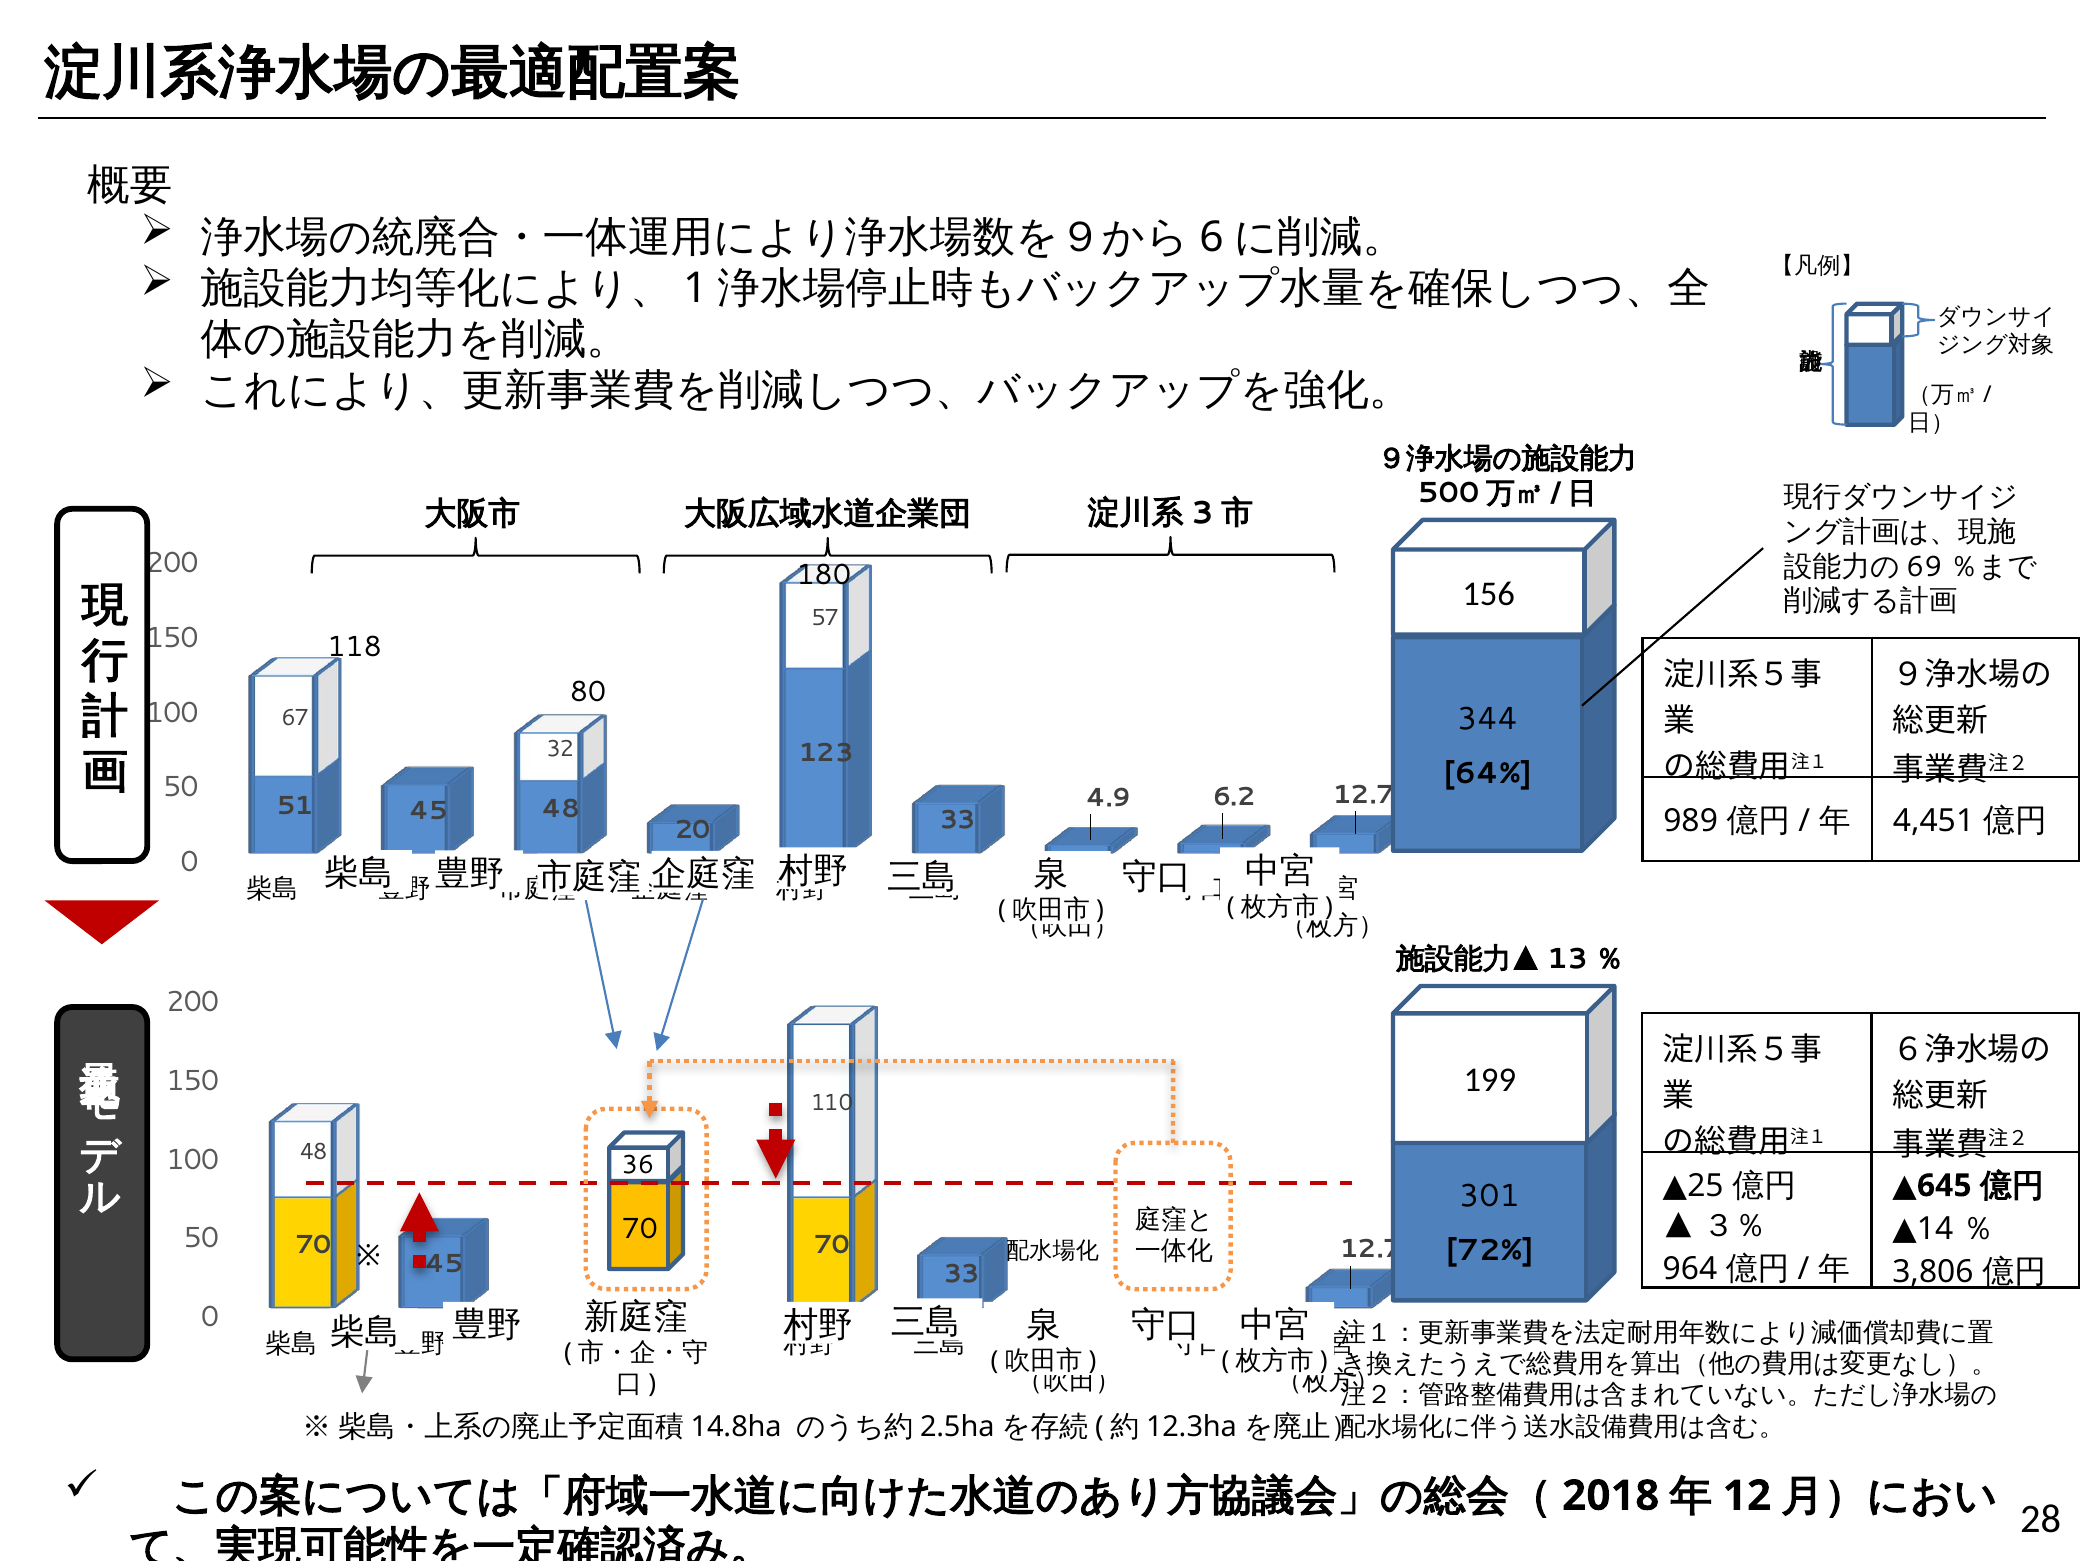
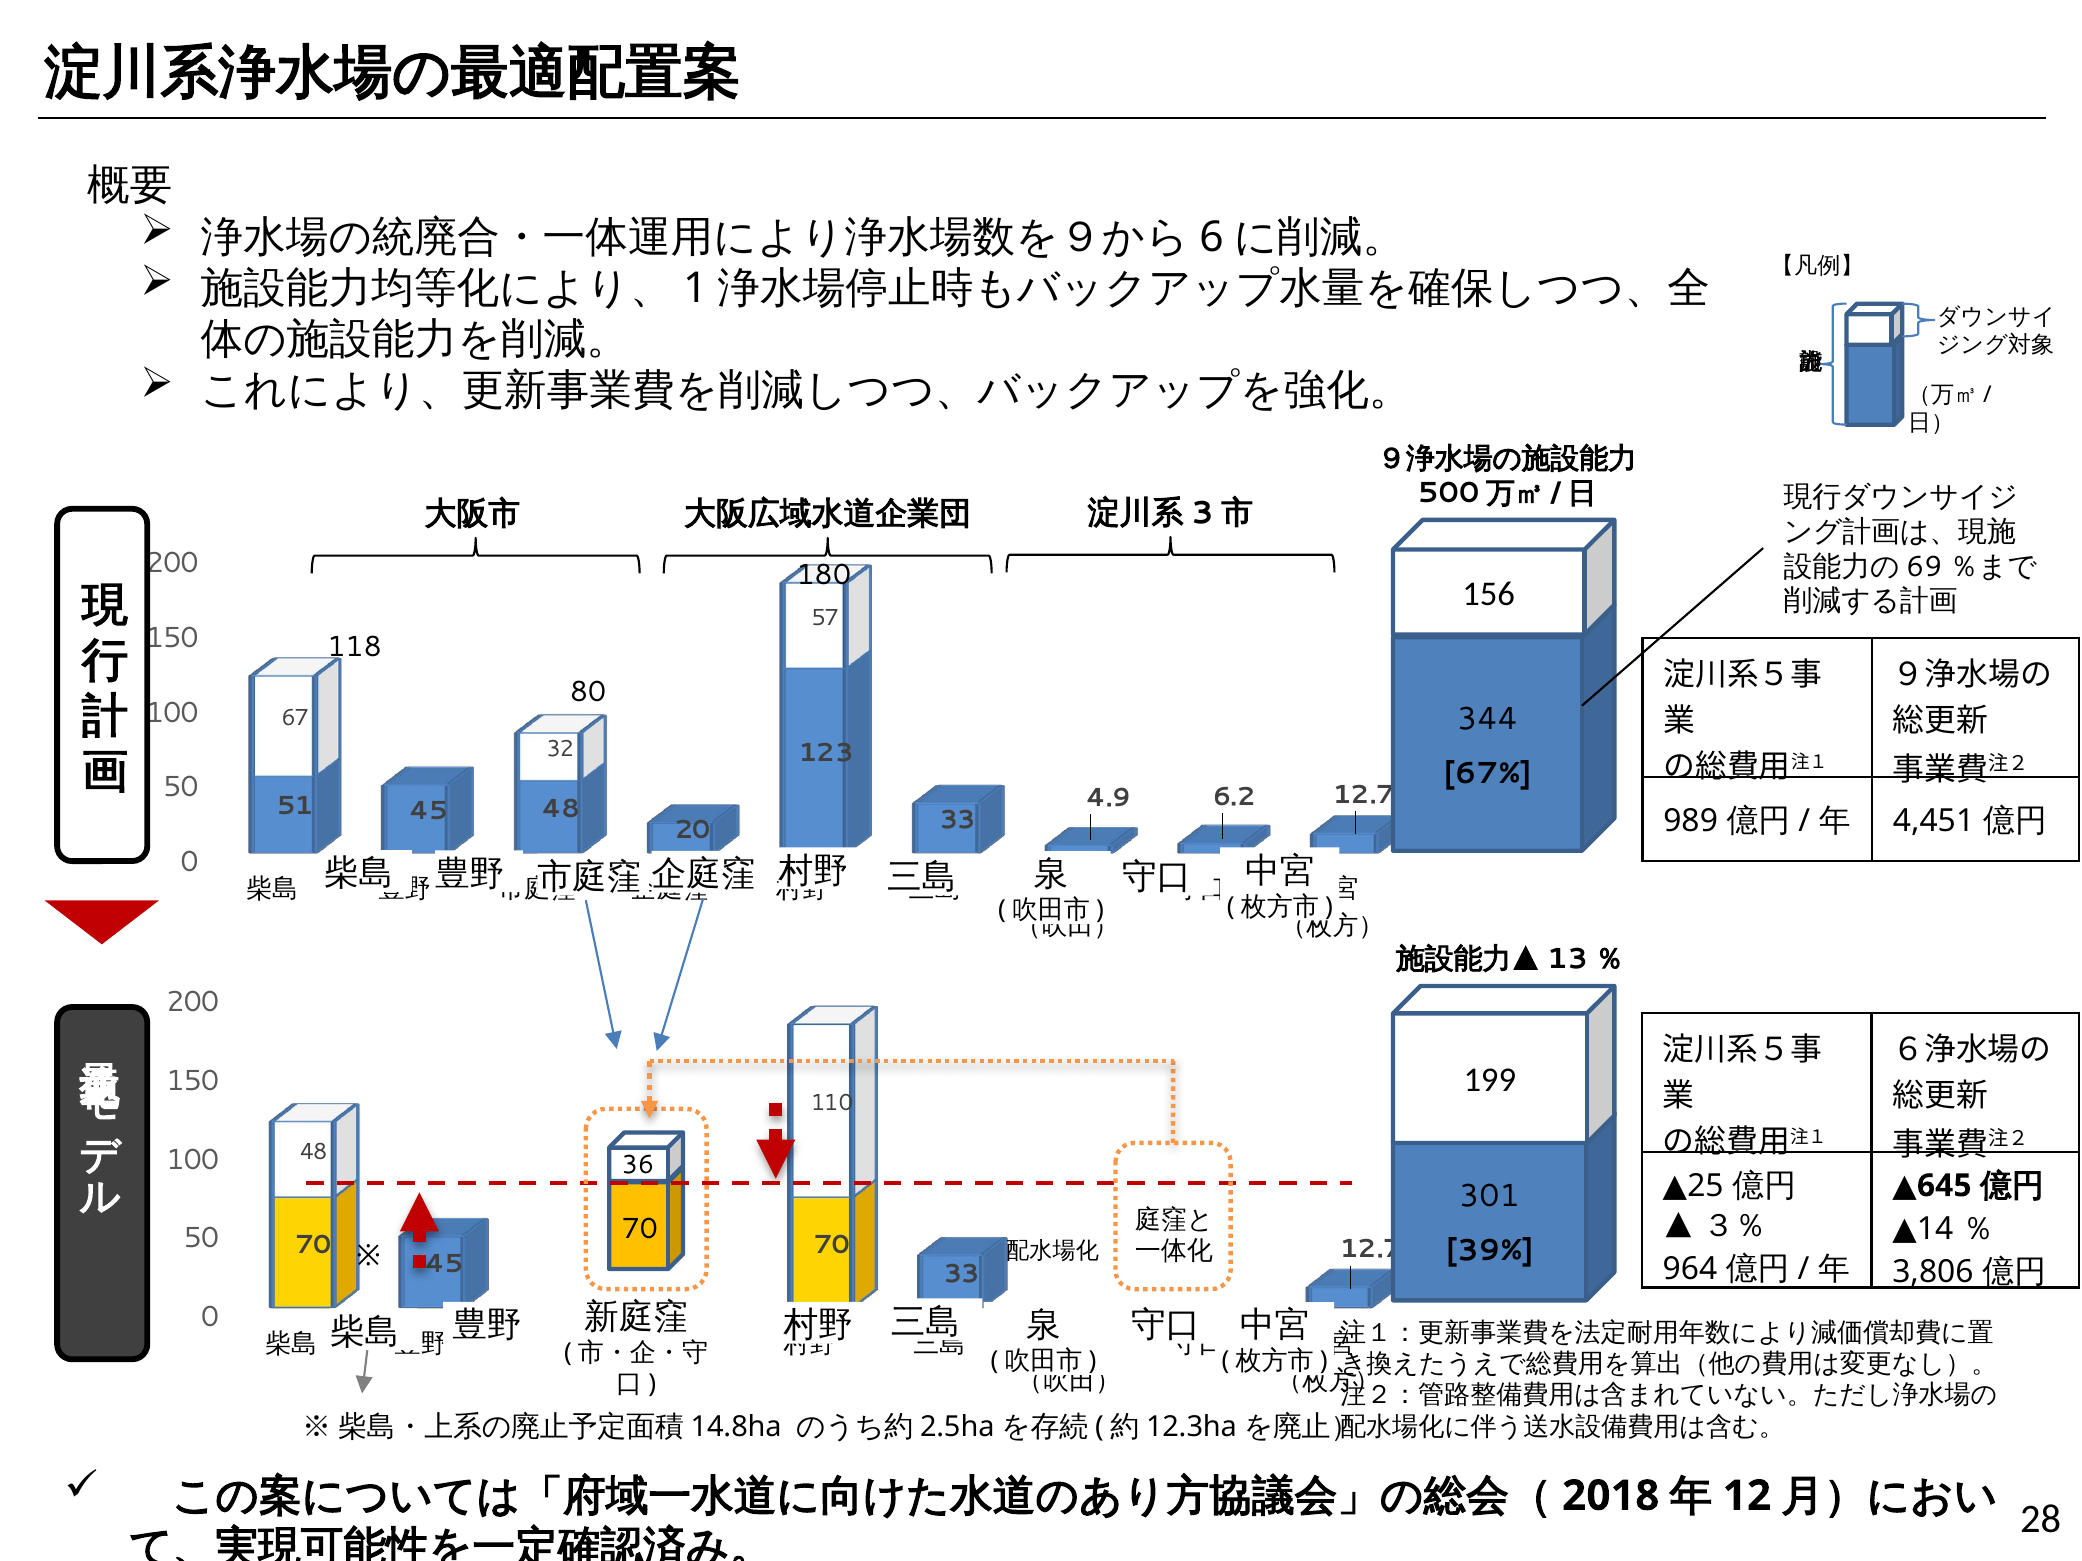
64%: 64% -> 67%
72%: 72% -> 39%
